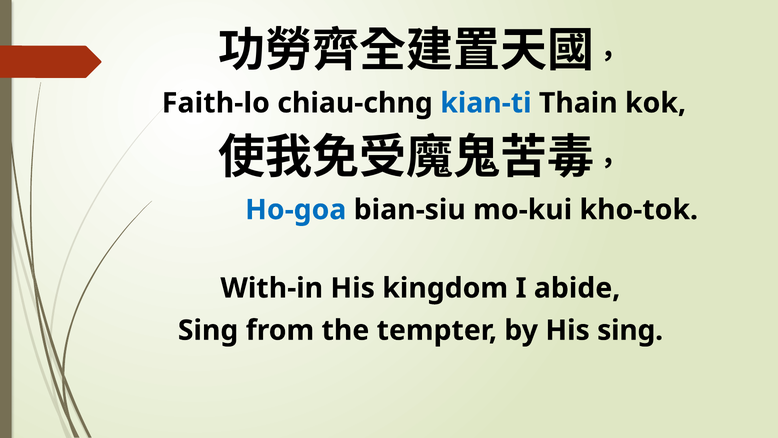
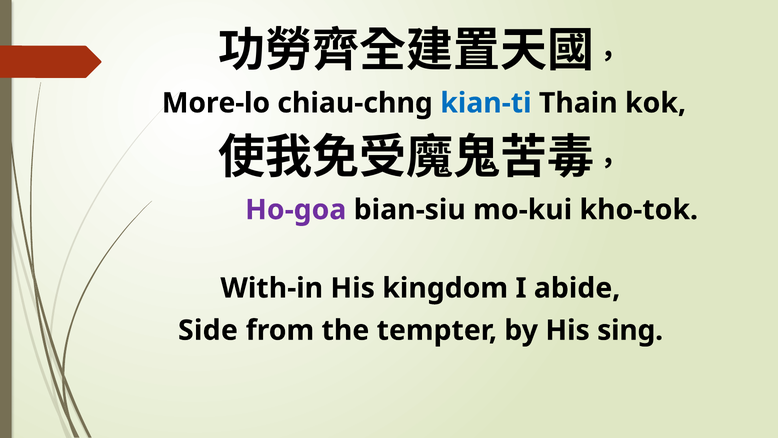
Faith-lo: Faith-lo -> More-lo
Ho-goa colour: blue -> purple
Sing at (208, 330): Sing -> Side
